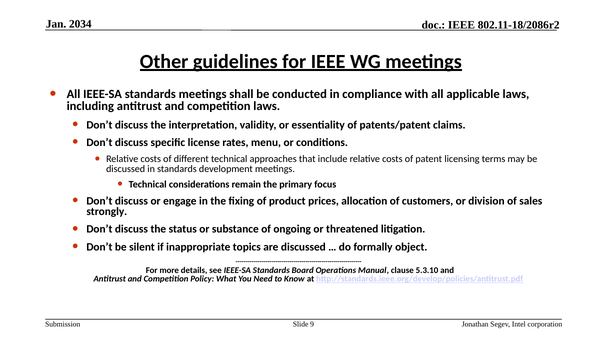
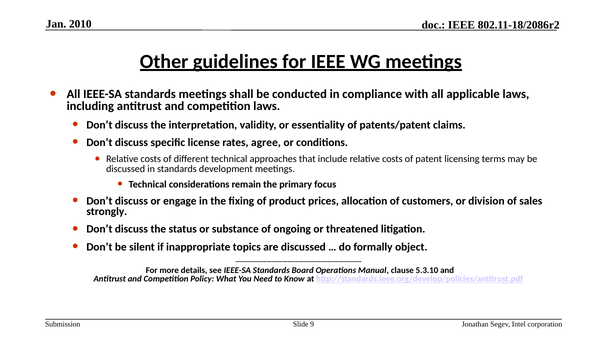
2034: 2034 -> 2010
menu: menu -> agree
